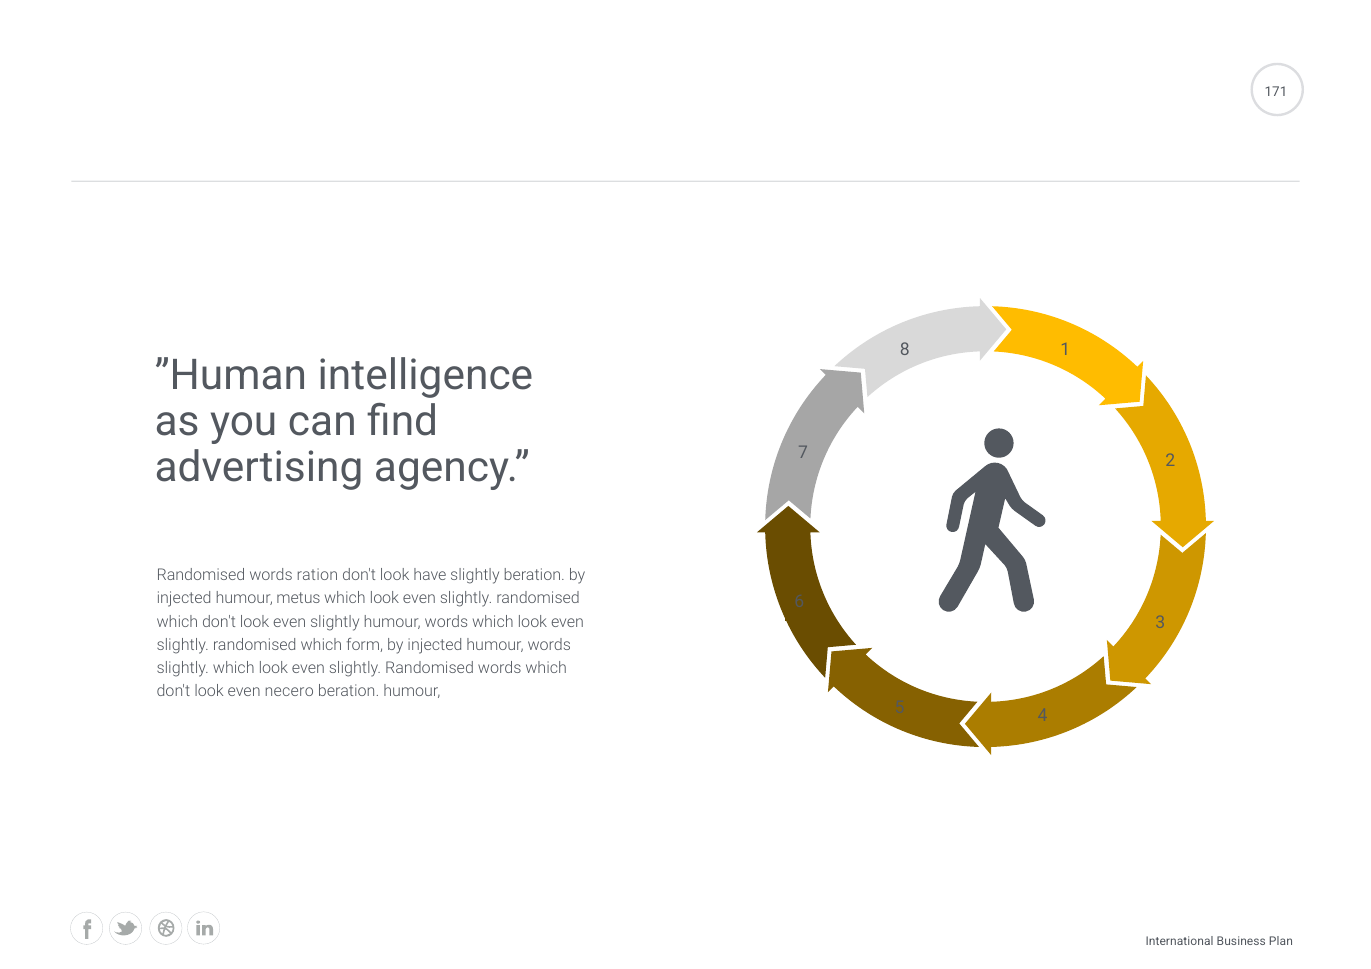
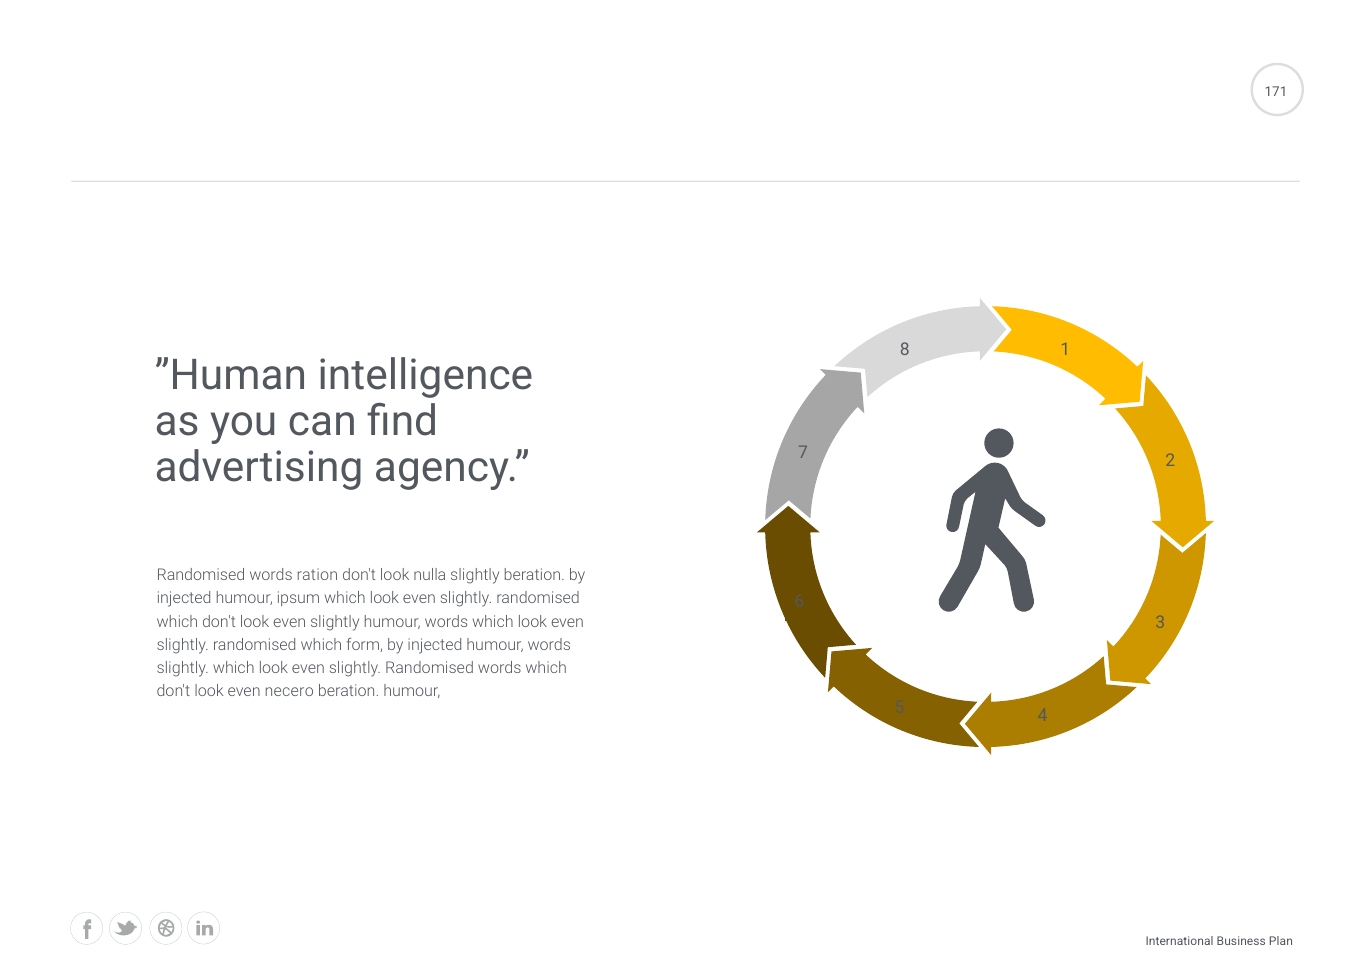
have: have -> nulla
metus: metus -> ipsum
